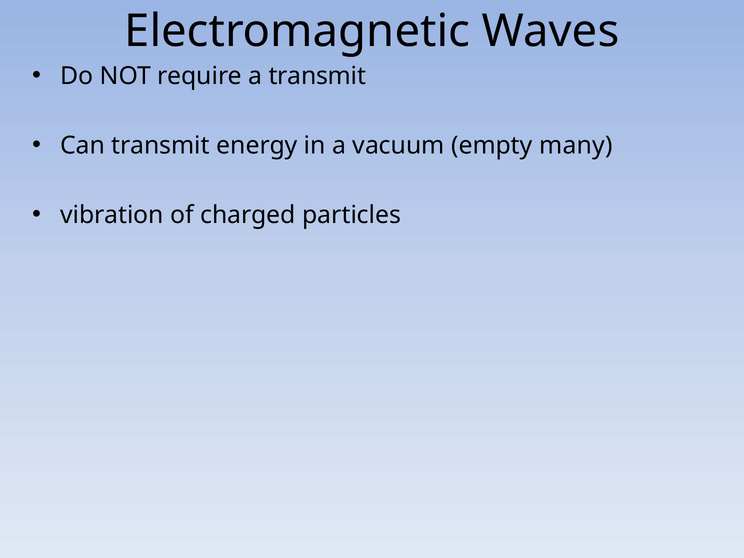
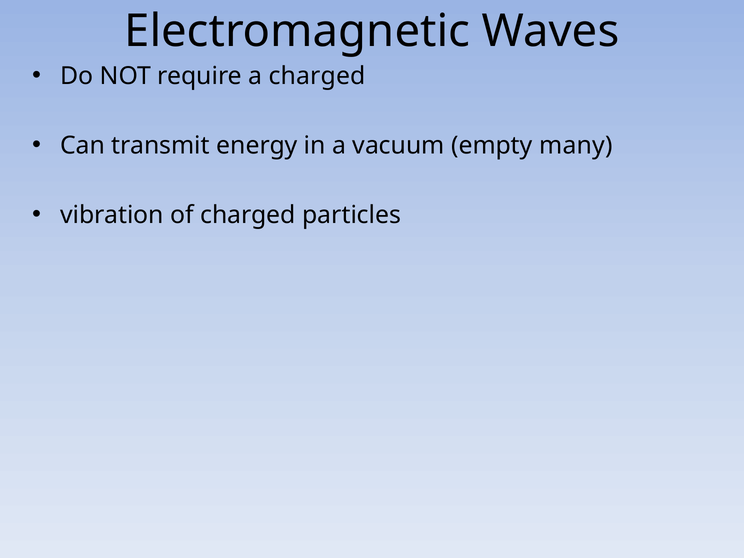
a transmit: transmit -> charged
